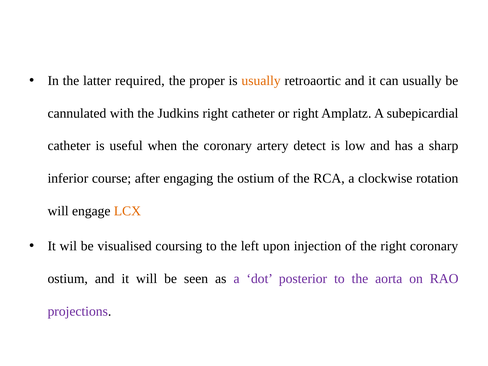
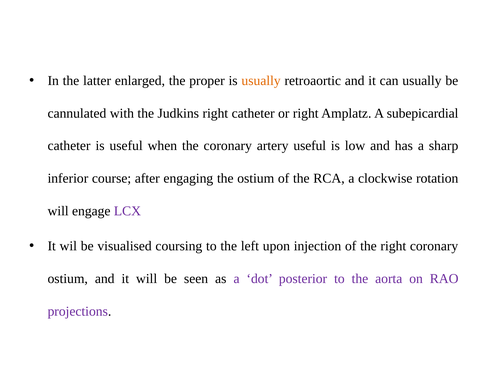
required: required -> enlarged
artery detect: detect -> useful
LCX colour: orange -> purple
